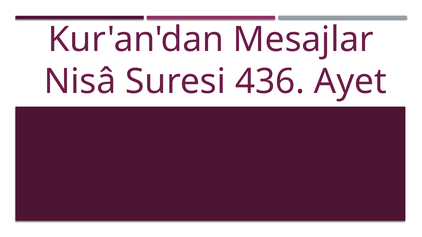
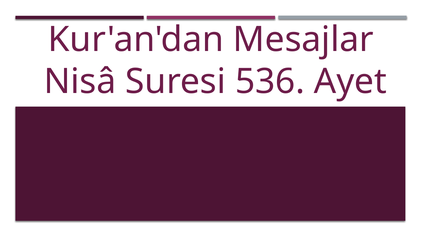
436: 436 -> 536
